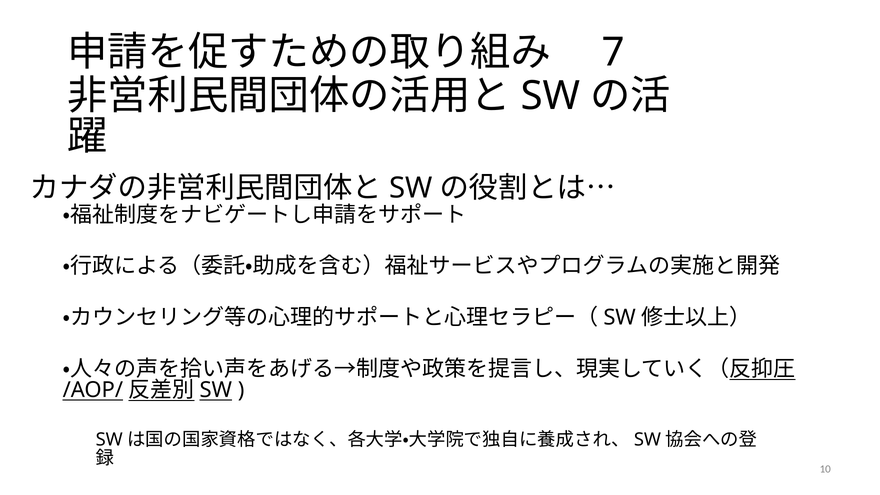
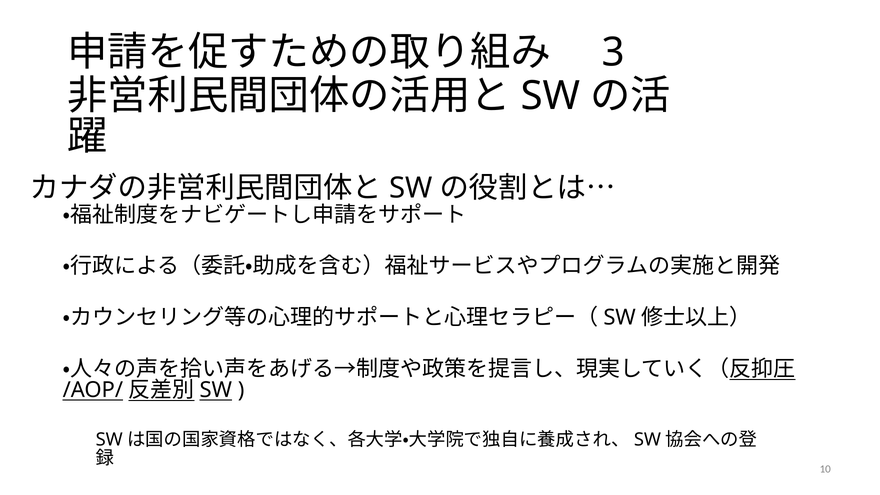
7: 7 -> 3
